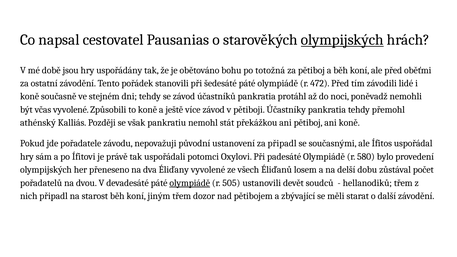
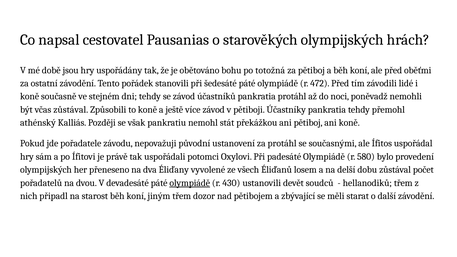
olympijských at (342, 40) underline: present -> none
včas vyvolené: vyvolené -> zůstával
za připadl: připadl -> protáhl
505: 505 -> 430
